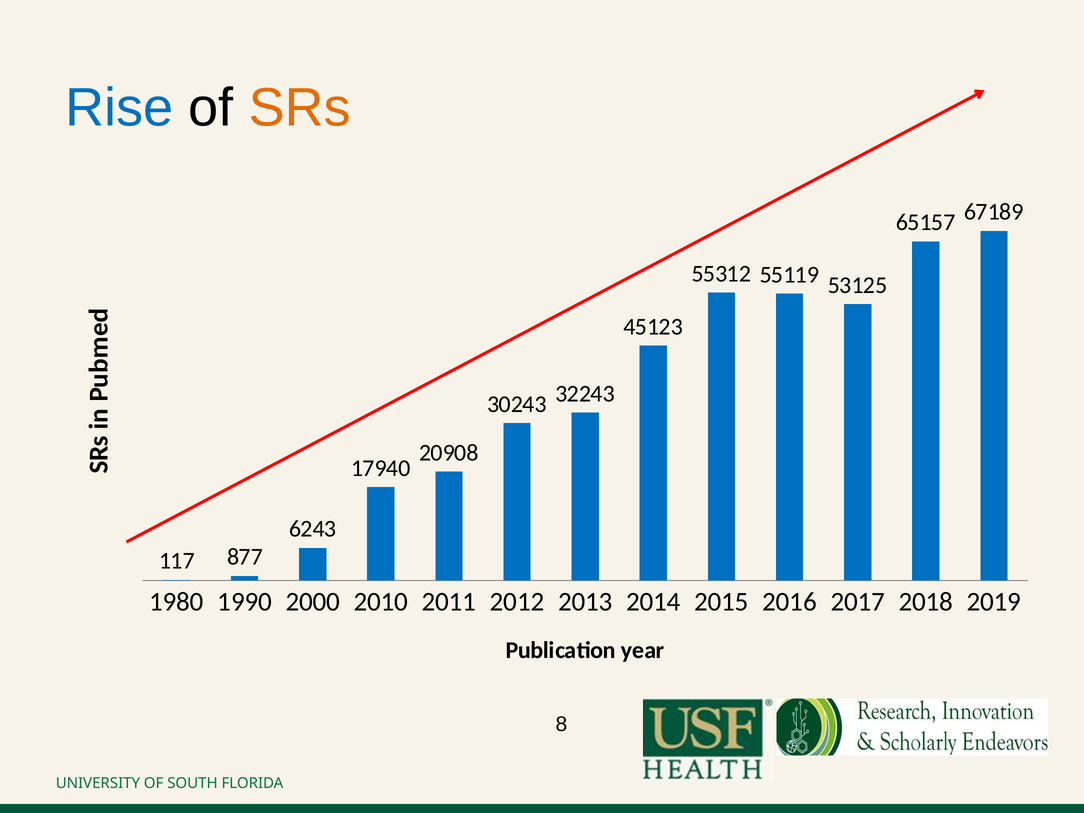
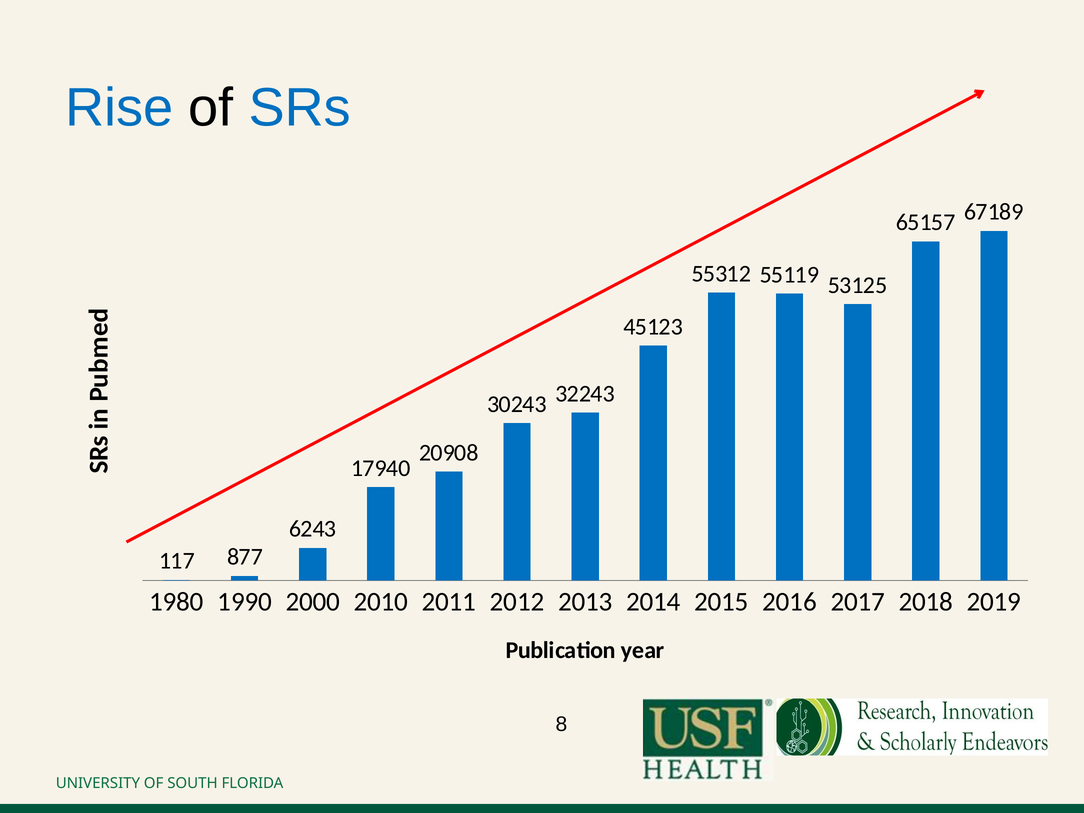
SRs colour: orange -> blue
